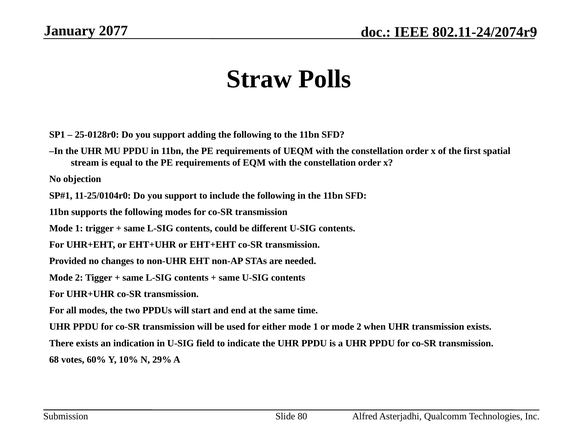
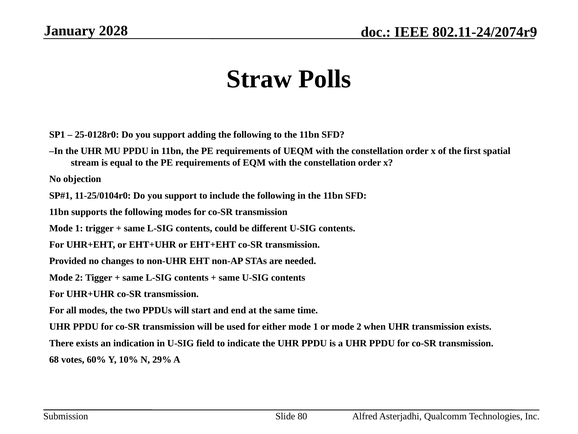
2077: 2077 -> 2028
